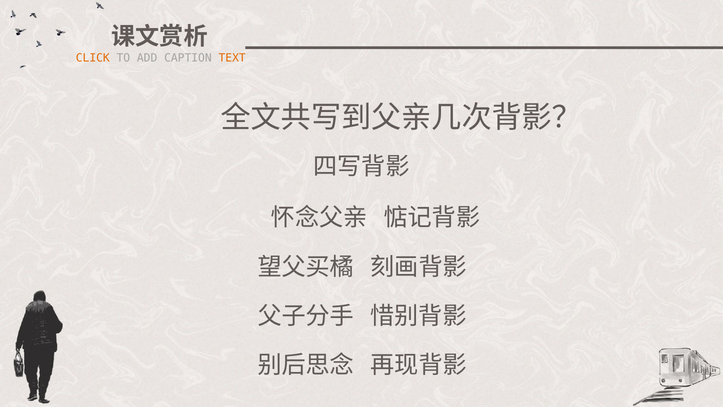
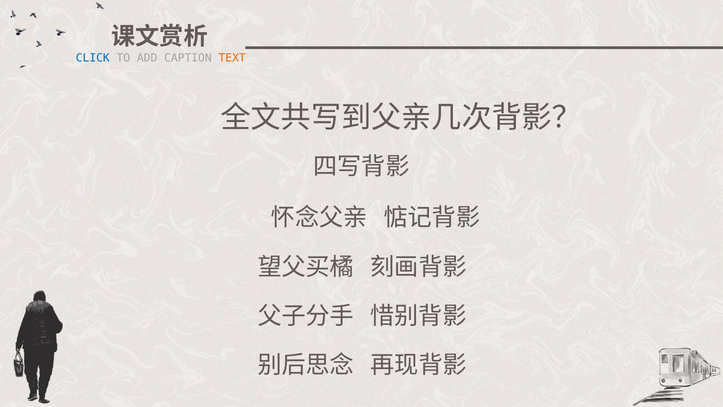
CLICK colour: orange -> blue
